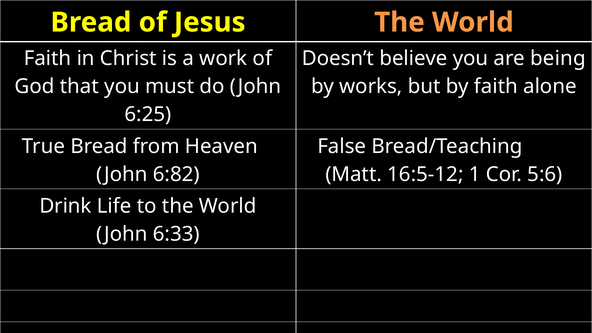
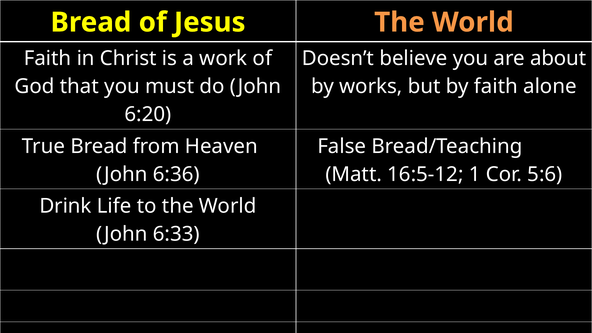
being: being -> about
6:25: 6:25 -> 6:20
6:82: 6:82 -> 6:36
